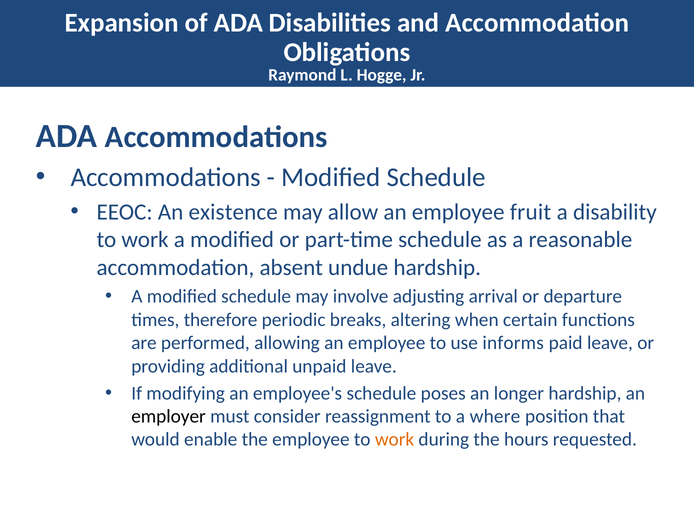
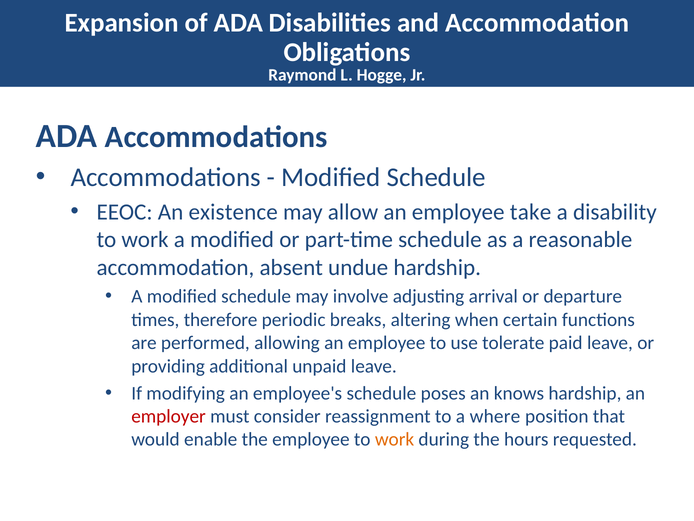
fruit: fruit -> take
informs: informs -> tolerate
longer: longer -> knows
employer colour: black -> red
